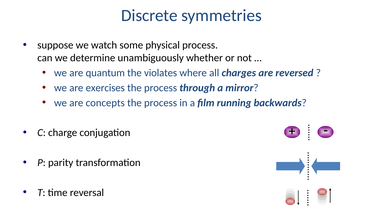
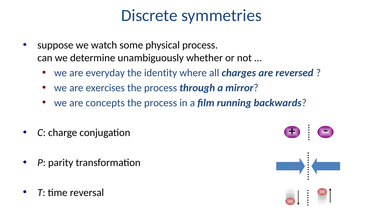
quantum: quantum -> everyday
violates: violates -> identity
